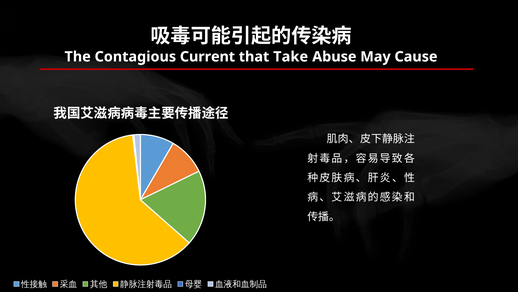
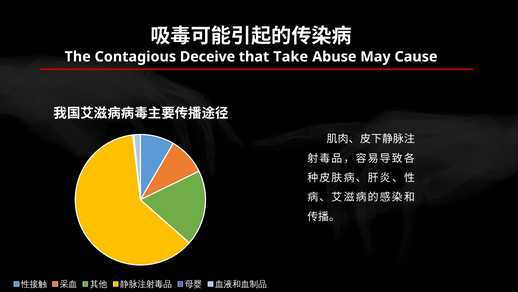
Current: Current -> Deceive
